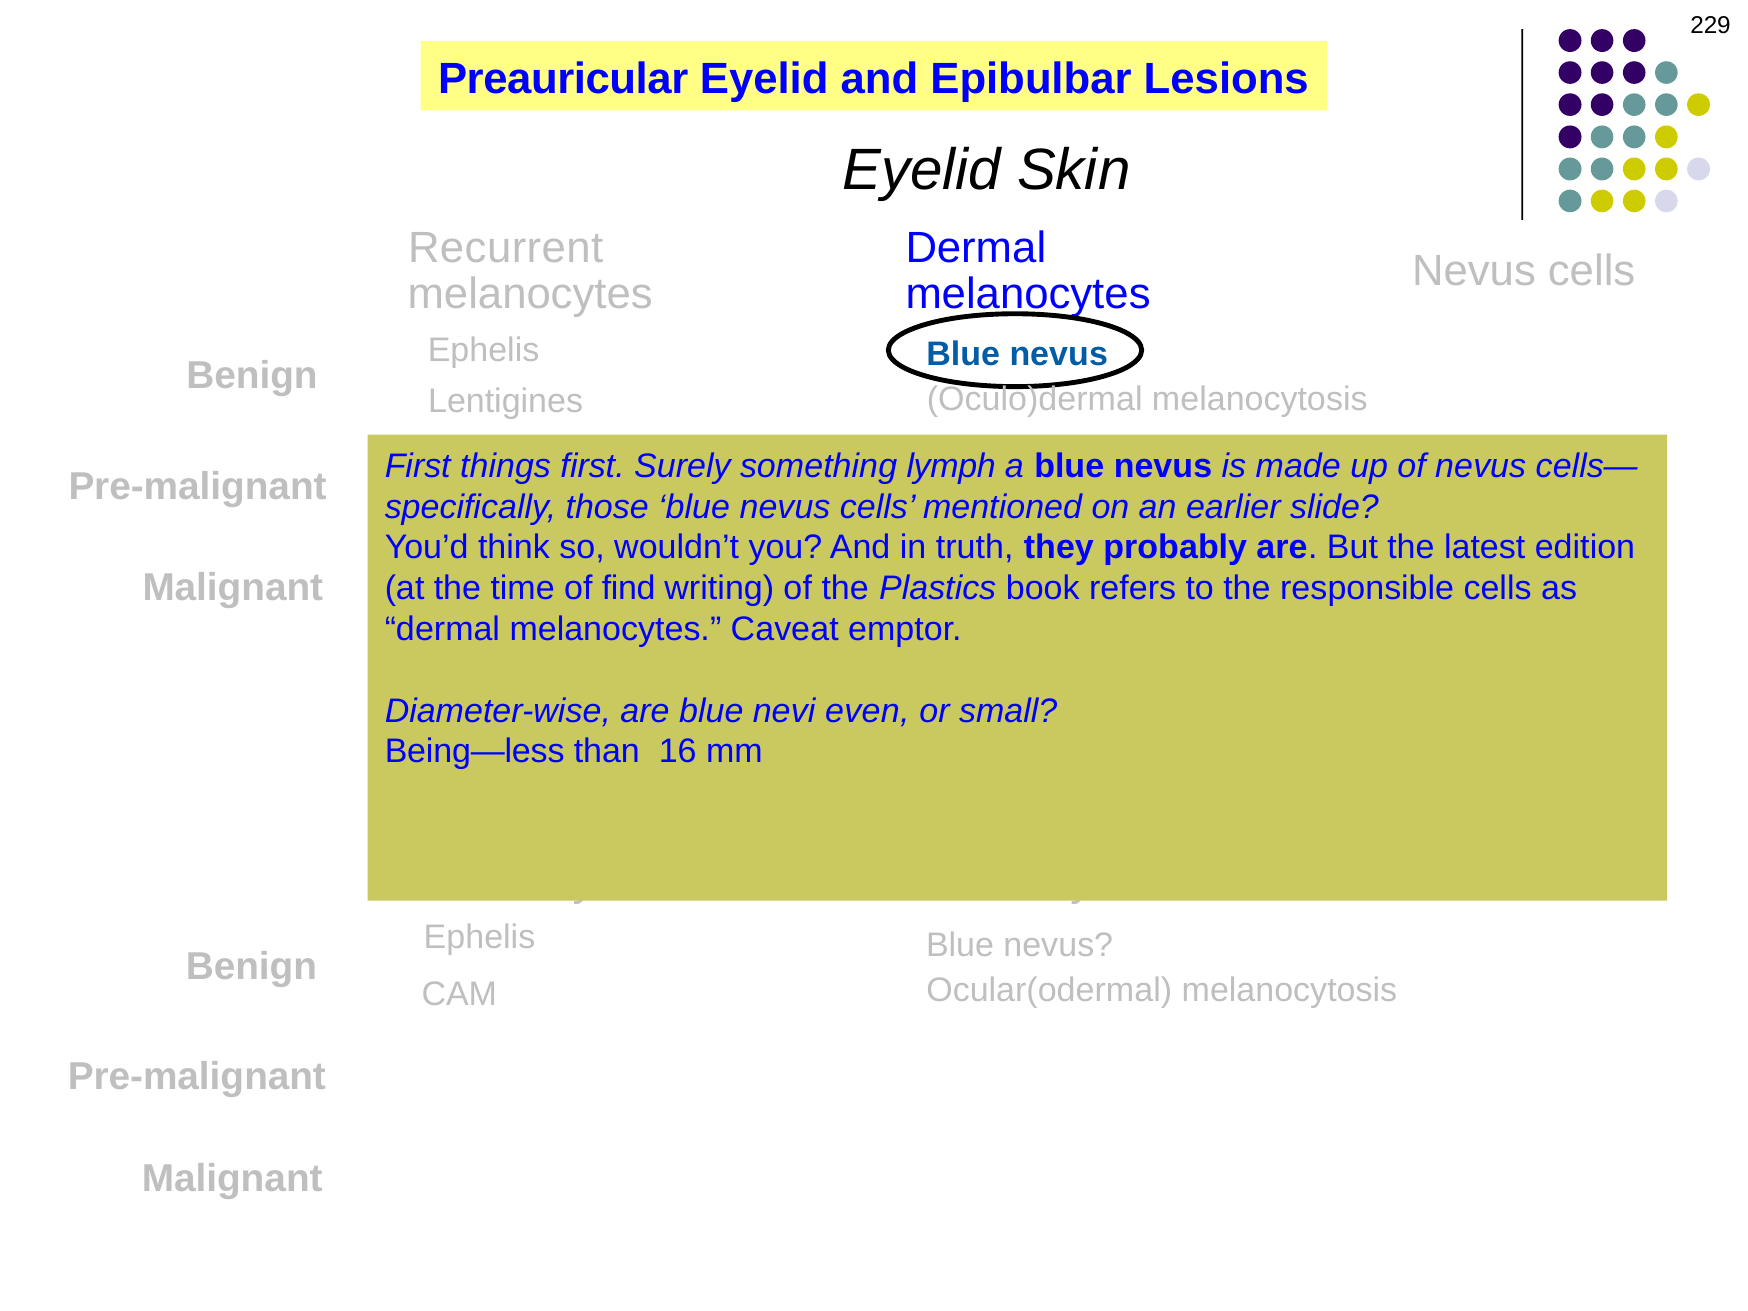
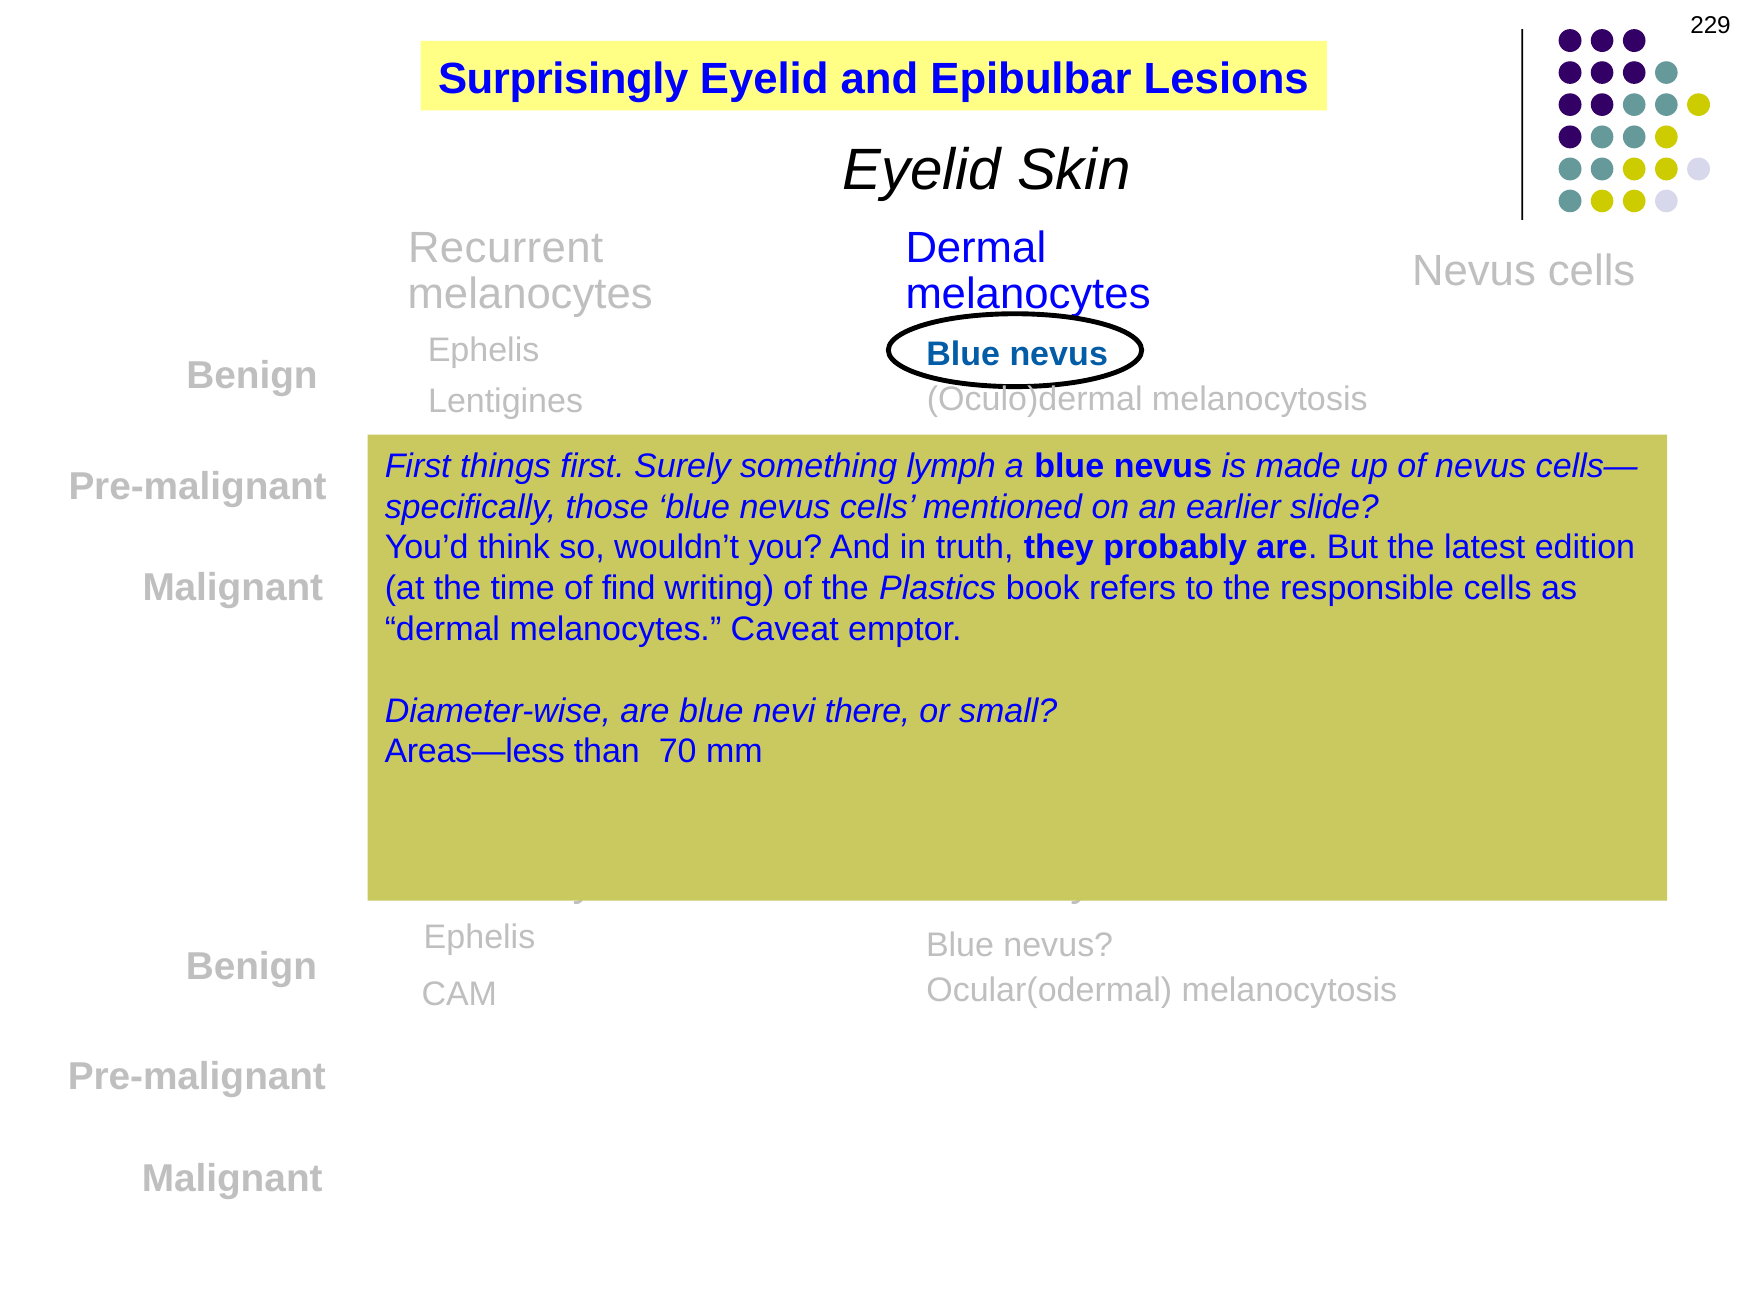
Preauricular: Preauricular -> Surprisingly
even: even -> there
Being—less: Being—less -> Areas—less
16: 16 -> 70
